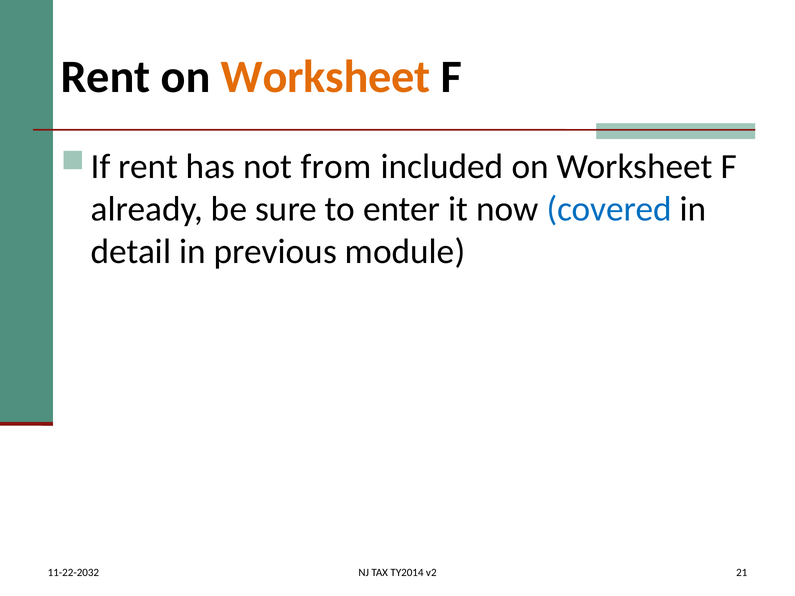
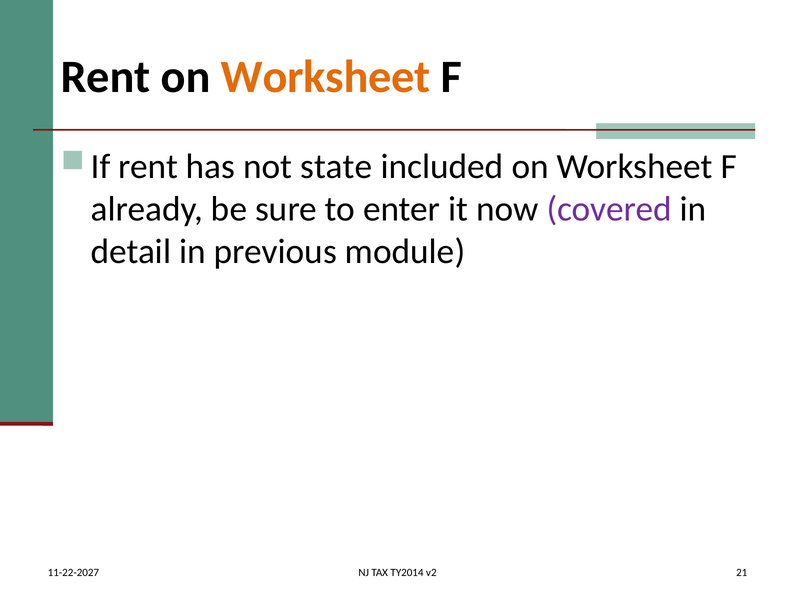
from: from -> state
covered colour: blue -> purple
11-22-2032: 11-22-2032 -> 11-22-2027
